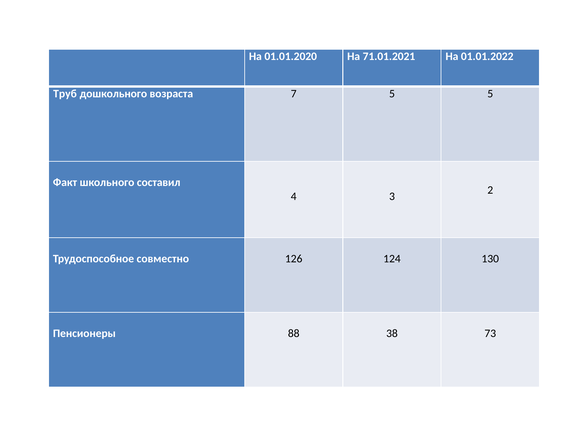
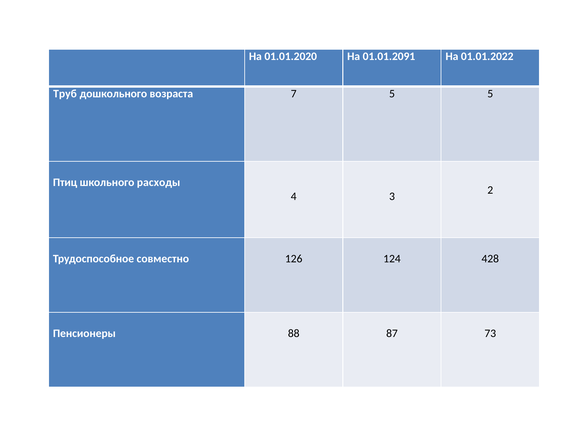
71.01.2021: 71.01.2021 -> 01.01.2091
Факт: Факт -> Птиц
составил: составил -> расходы
130: 130 -> 428
38: 38 -> 87
